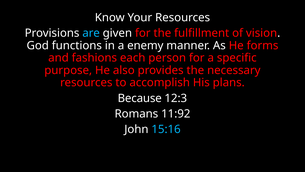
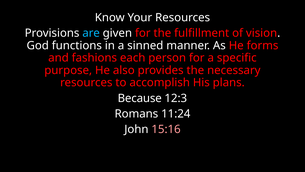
enemy: enemy -> sinned
11:92: 11:92 -> 11:24
15:16 colour: light blue -> pink
